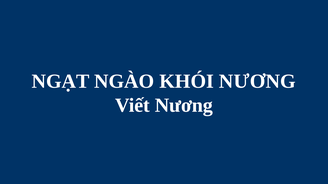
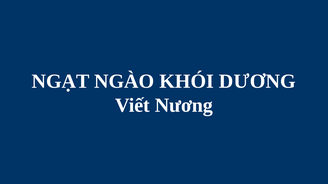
KHÓI NƯƠNG: NƯƠNG -> DƯƠNG
